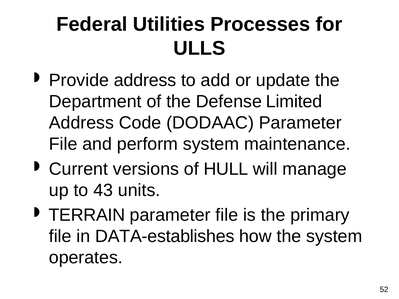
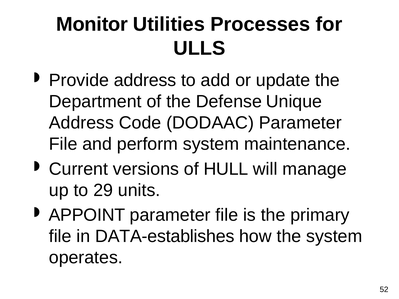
Federal: Federal -> Monitor
Limited: Limited -> Unique
43: 43 -> 29
TERRAIN: TERRAIN -> APPOINT
